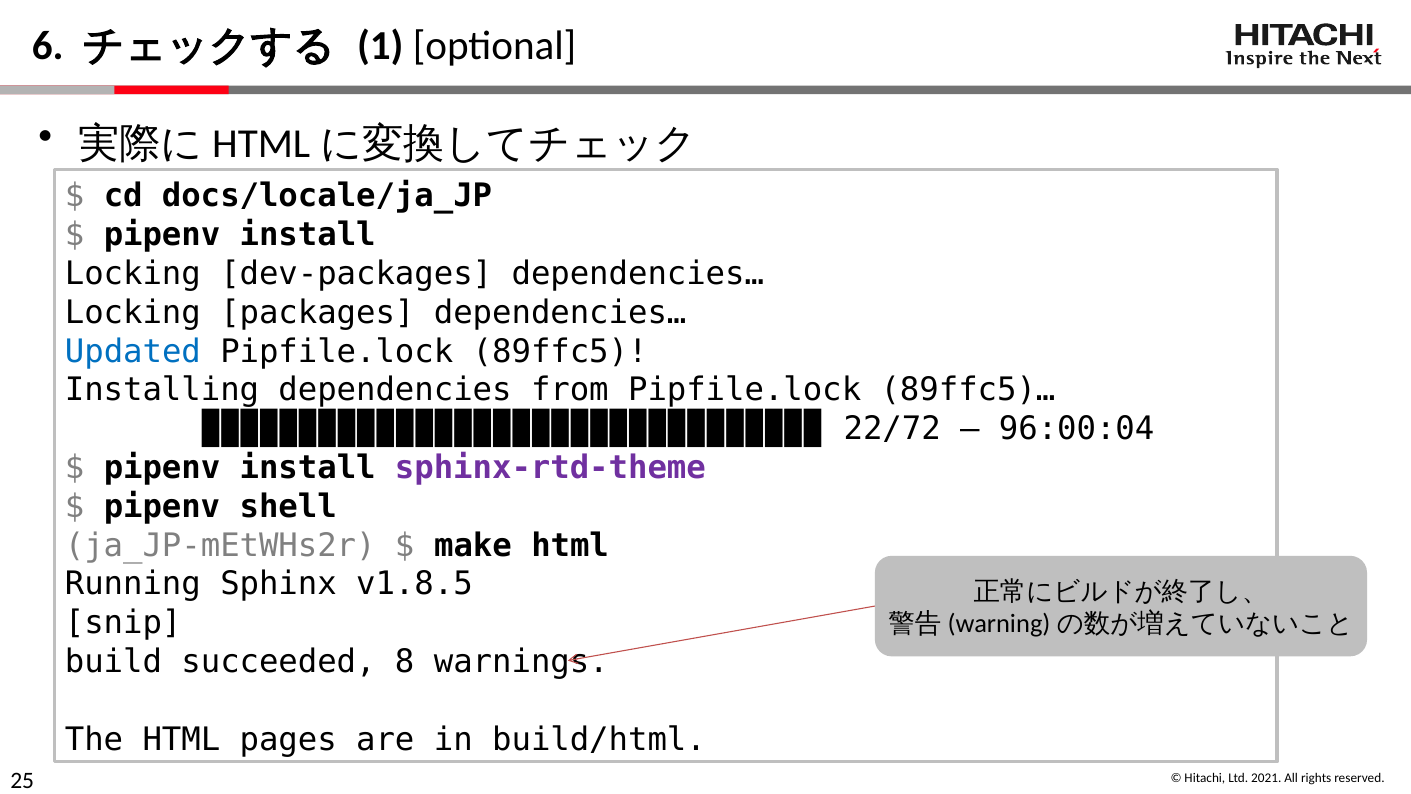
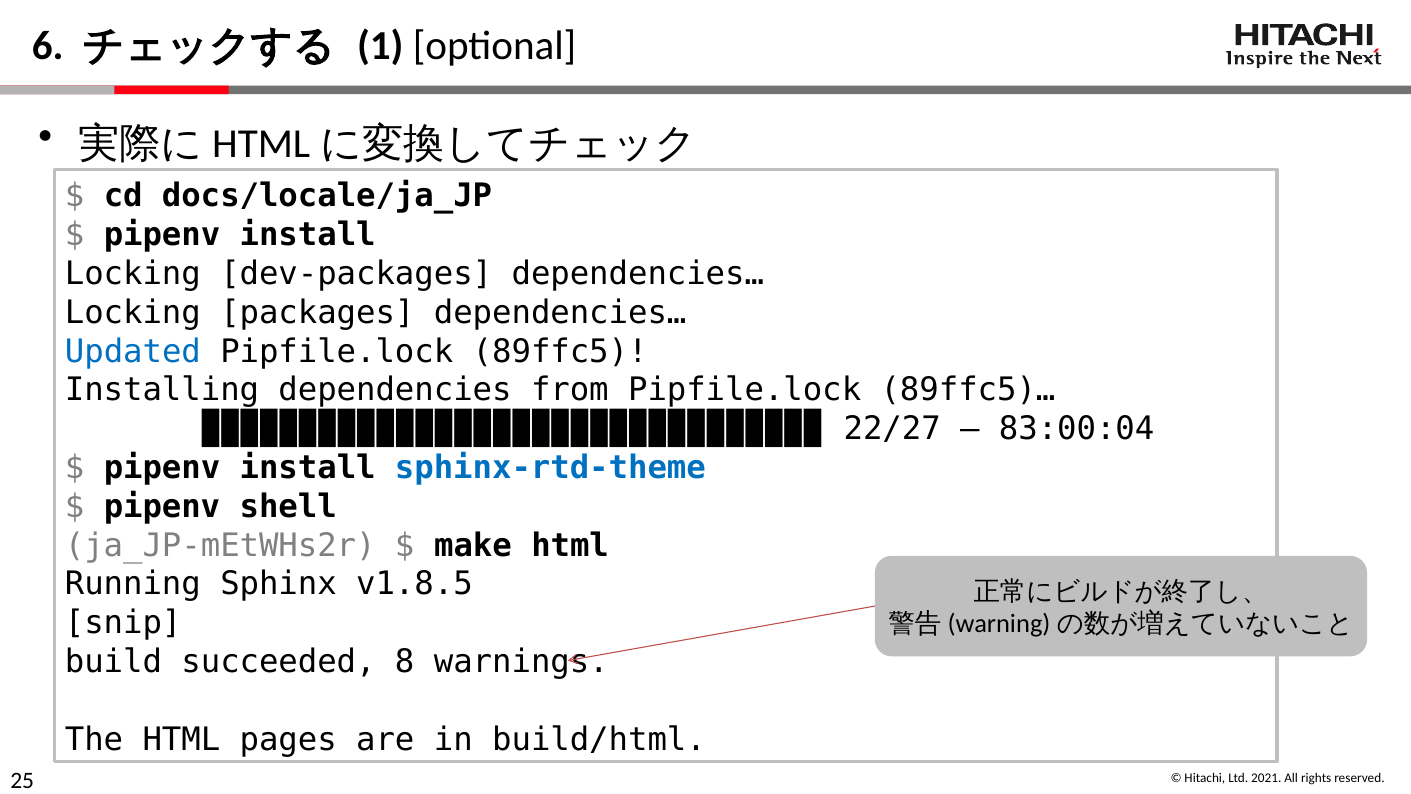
22/72: 22/72 -> 22/27
96:00:04: 96:00:04 -> 83:00:04
sphinx-rtd-theme colour: purple -> blue
